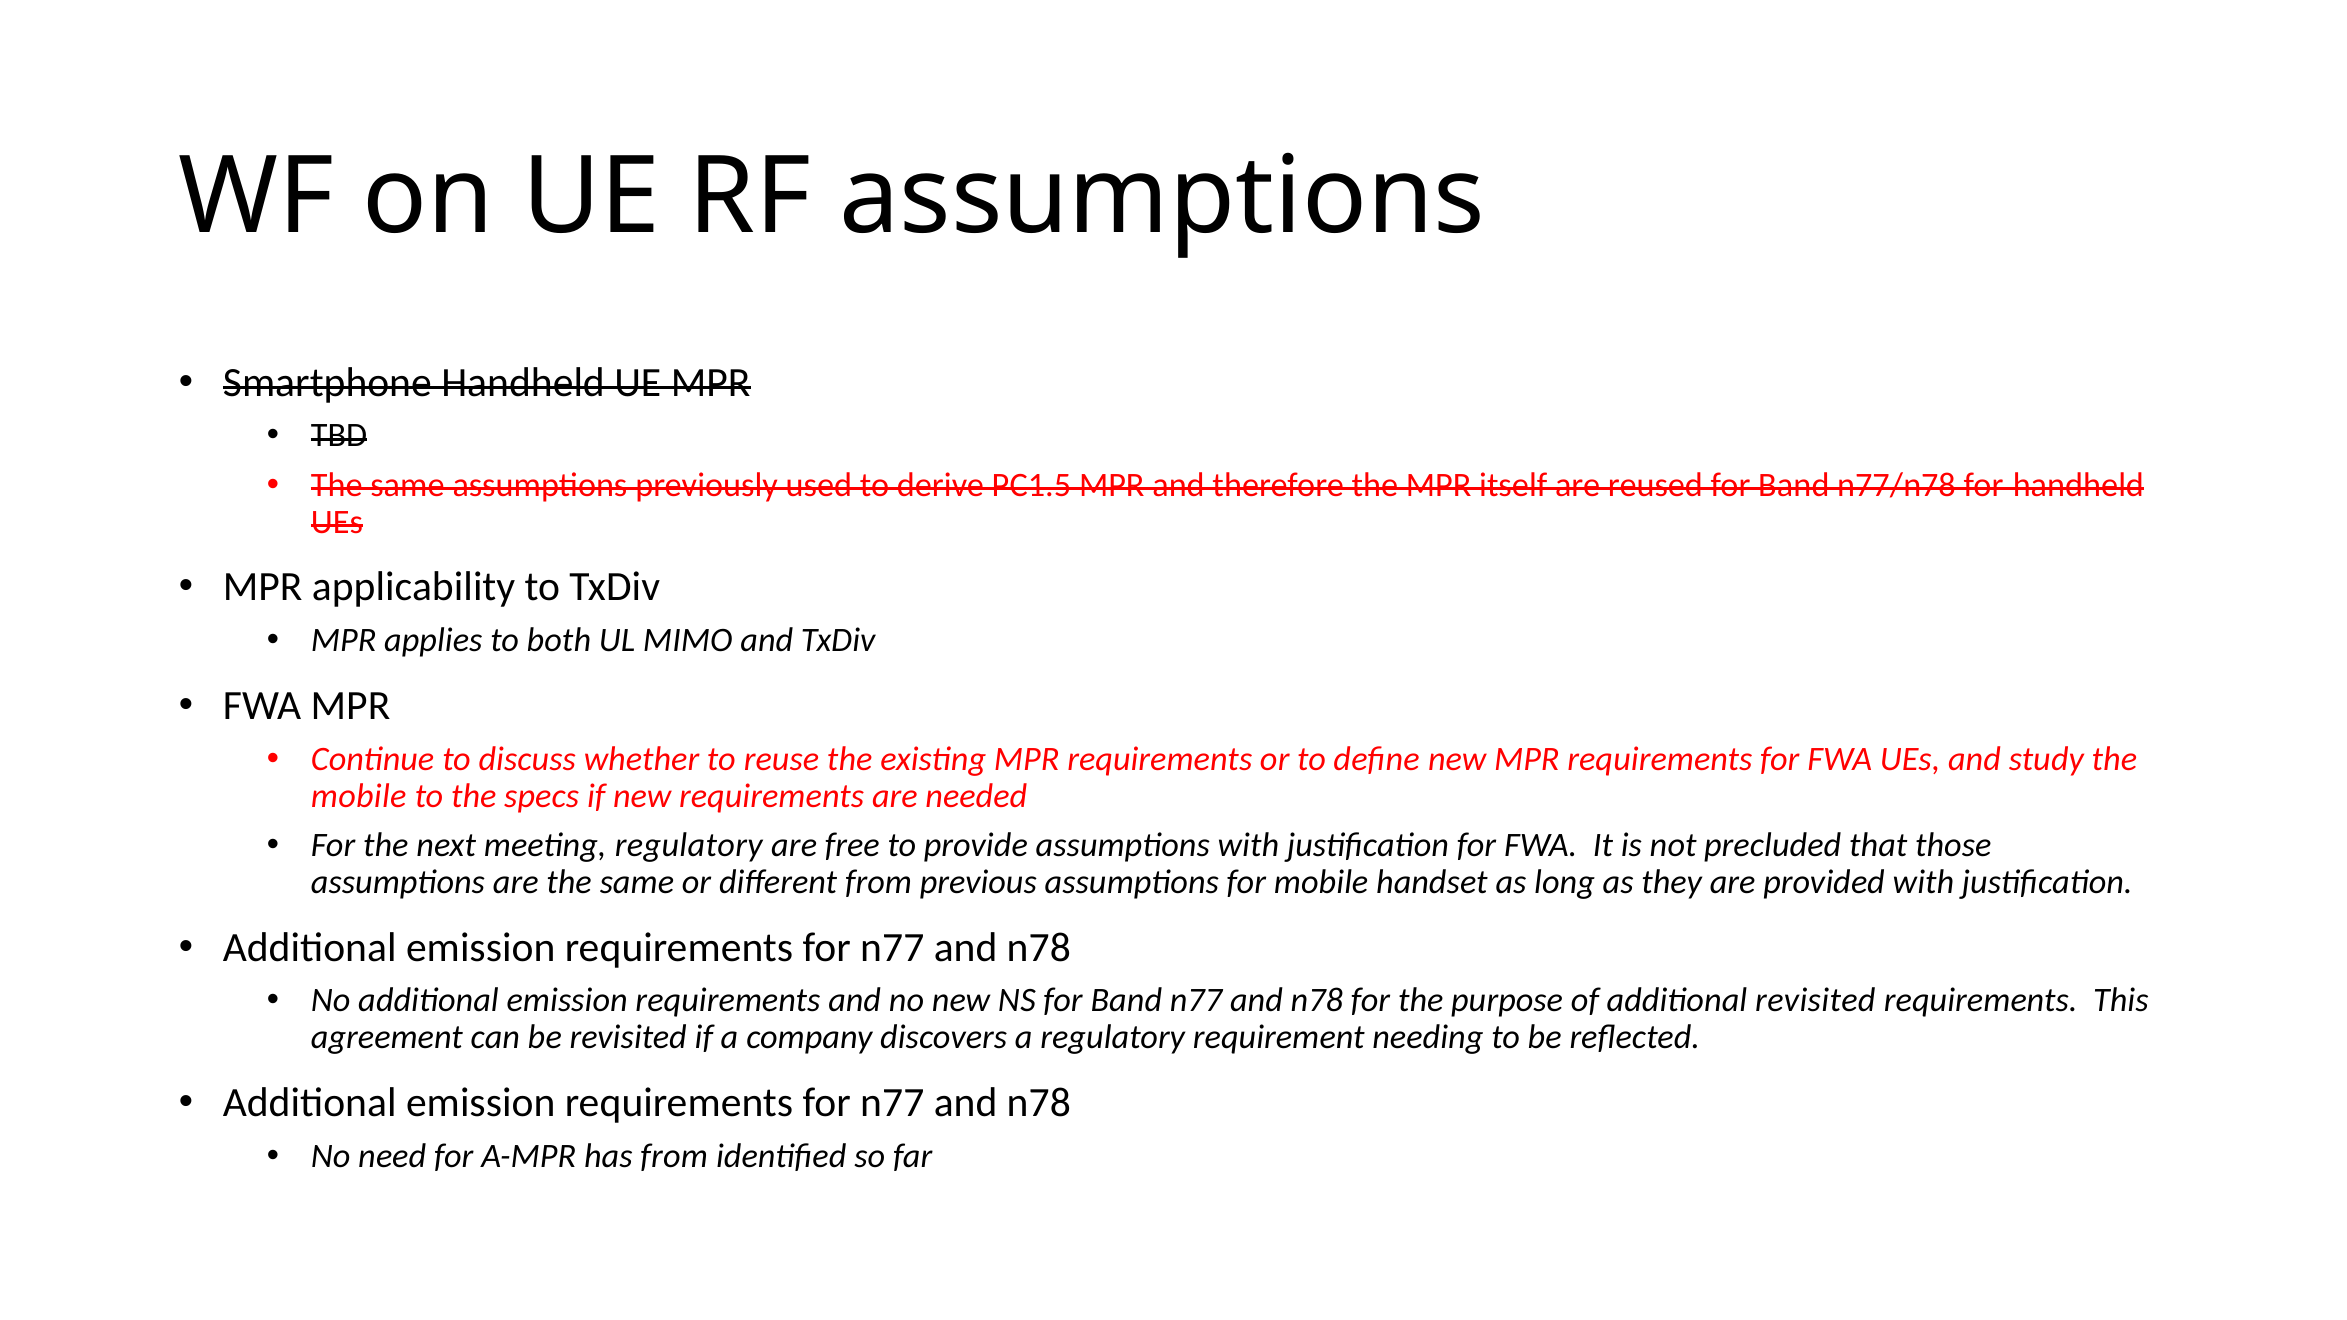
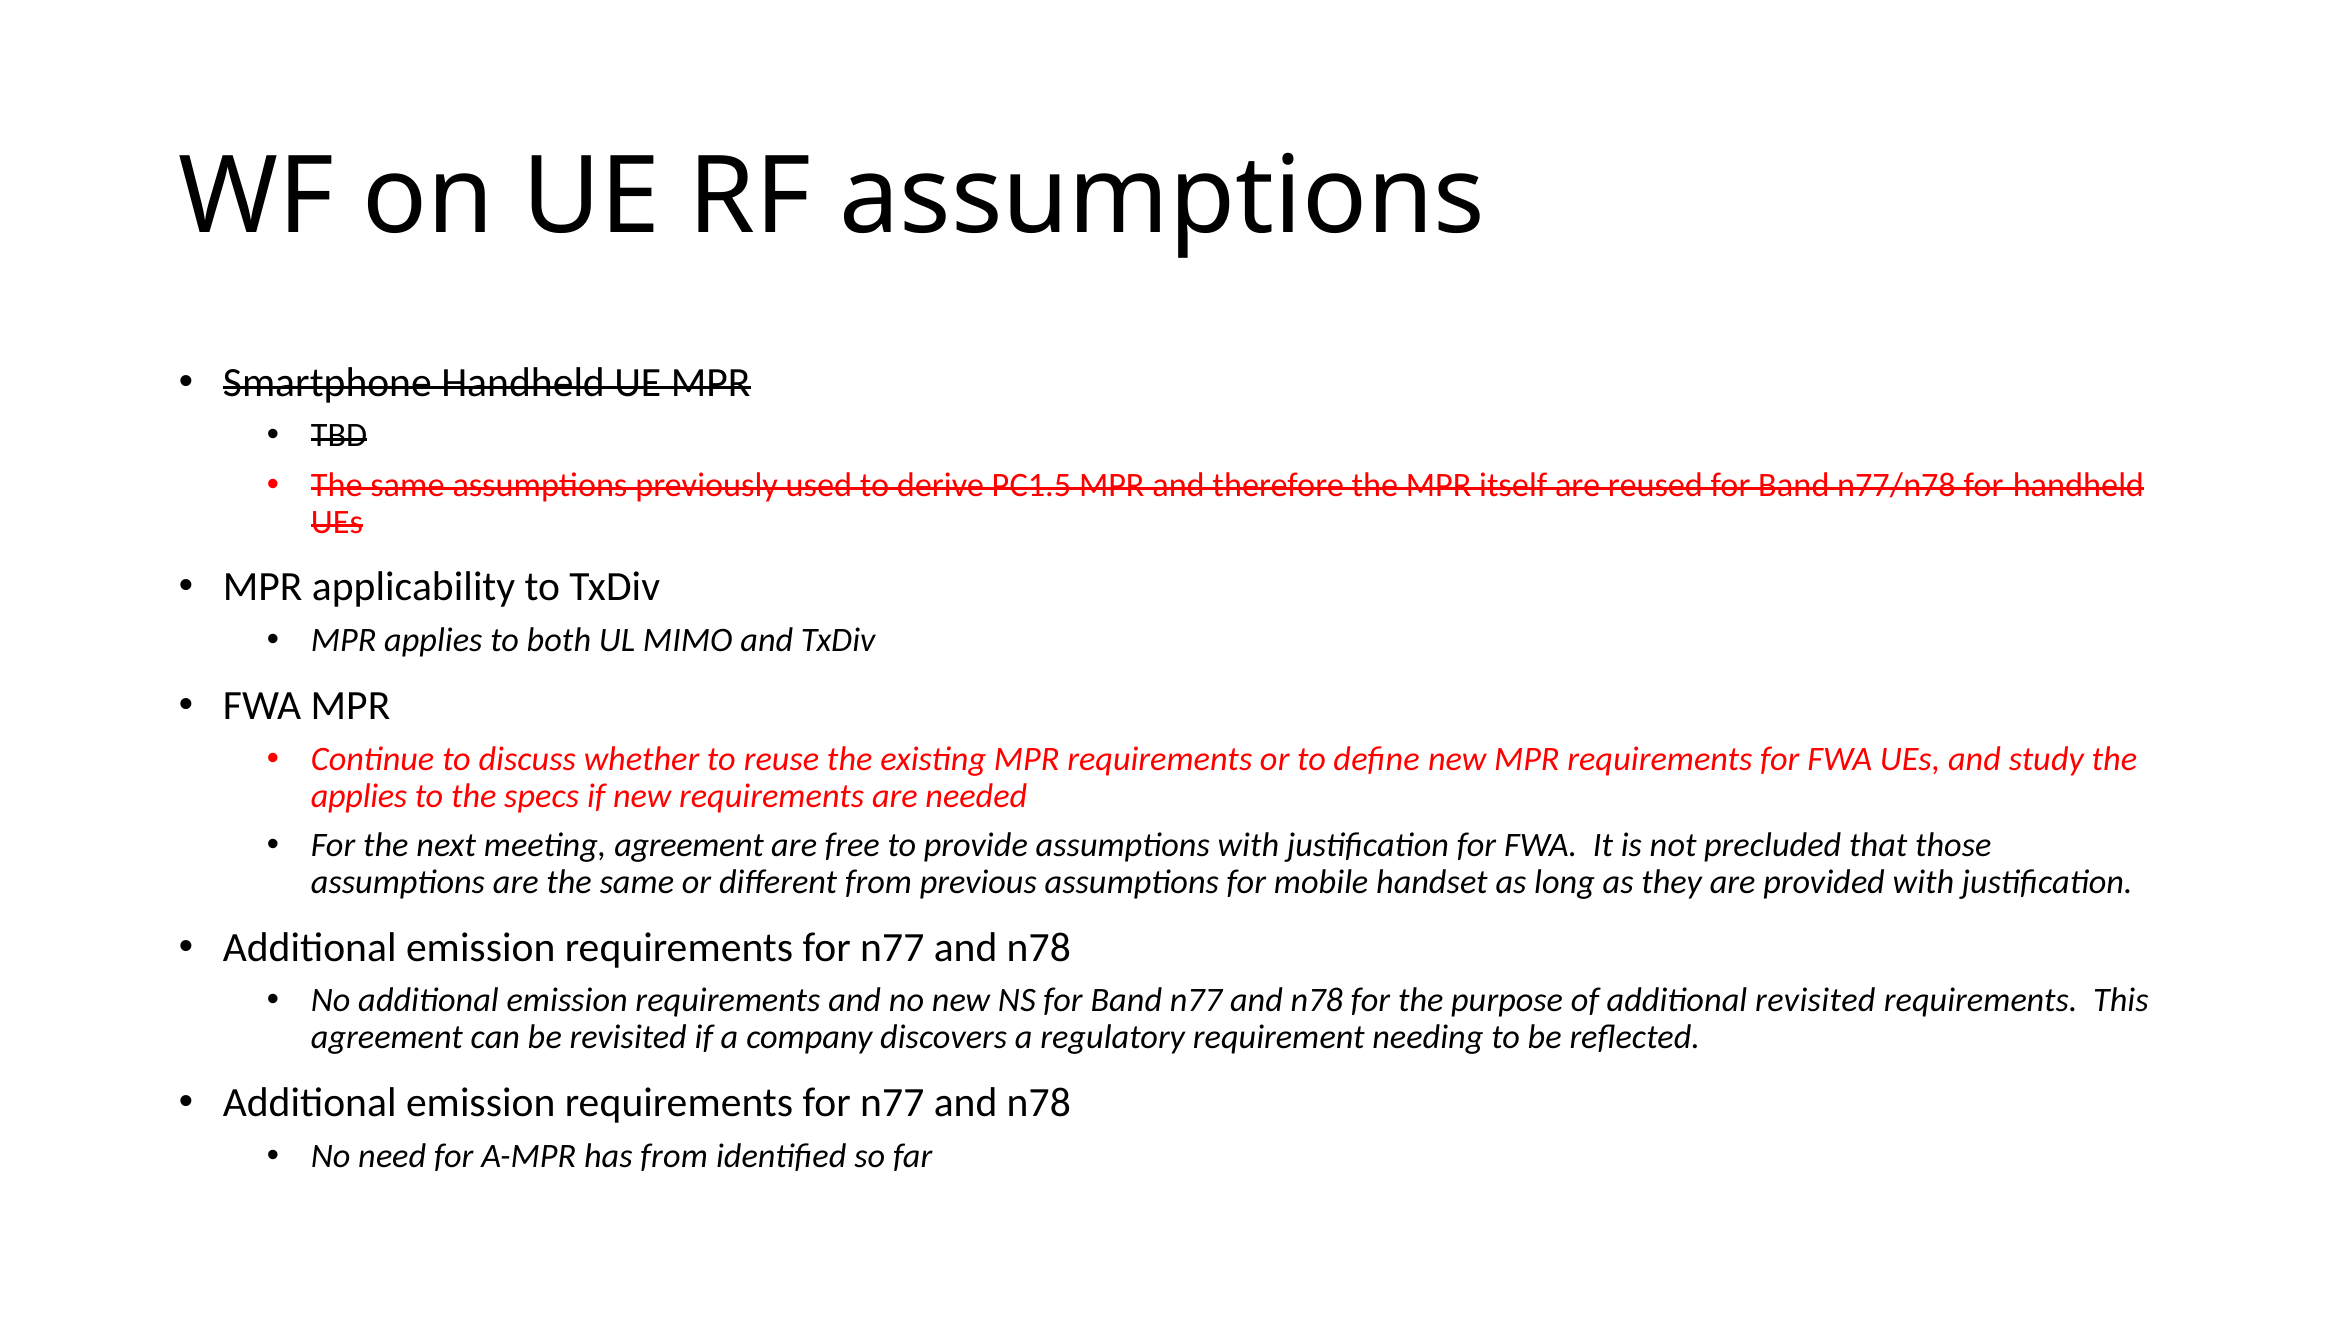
mobile at (359, 796): mobile -> applies
meeting regulatory: regulatory -> agreement
